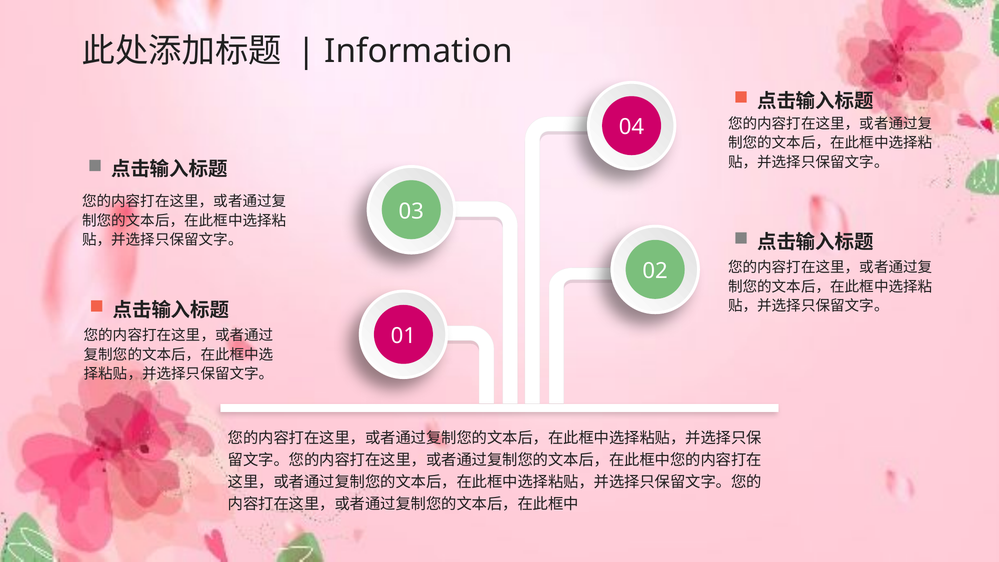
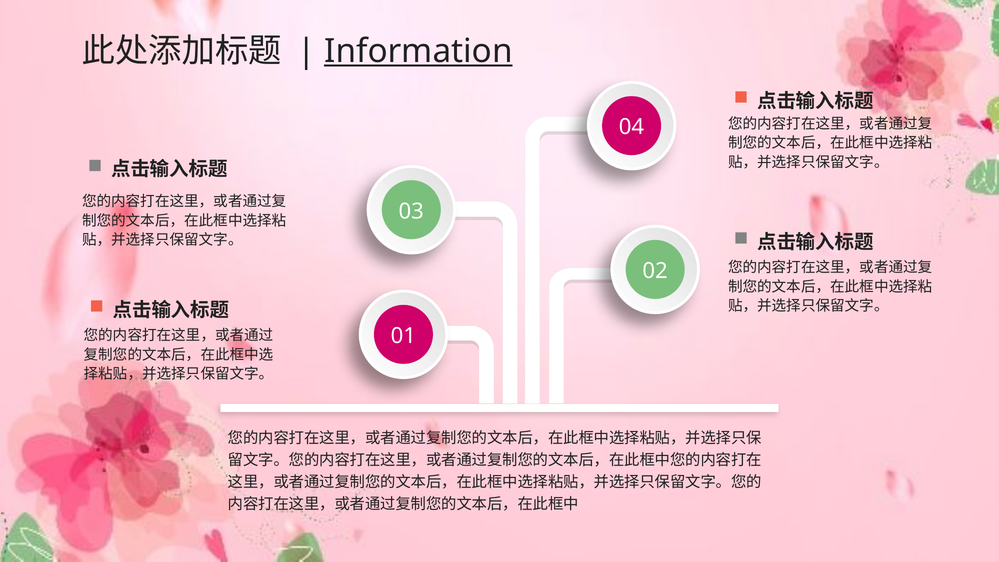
Information underline: none -> present
